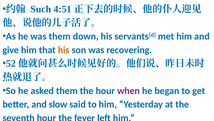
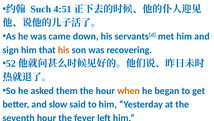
was them: them -> came
give: give -> sign
when colour: purple -> orange
